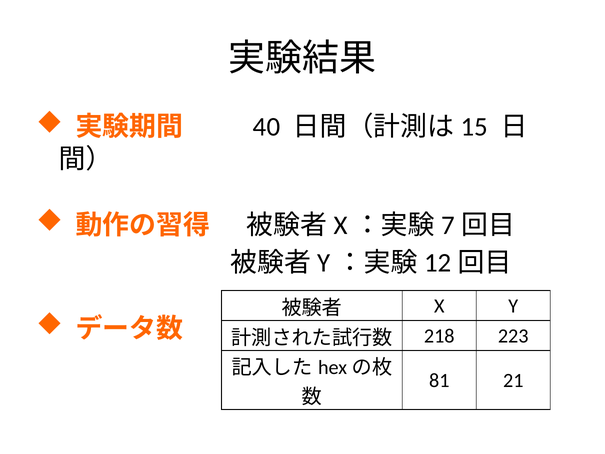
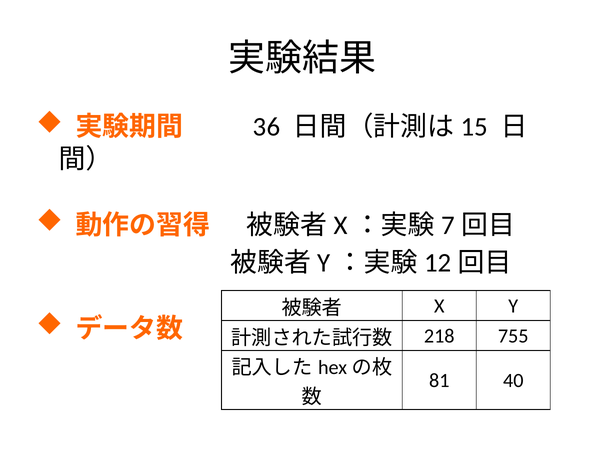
40: 40 -> 36
223: 223 -> 755
21: 21 -> 40
